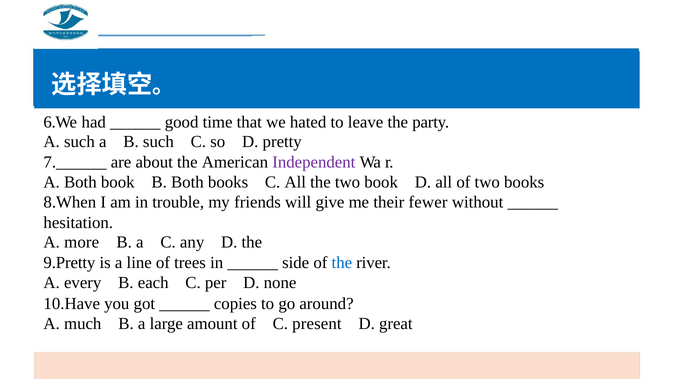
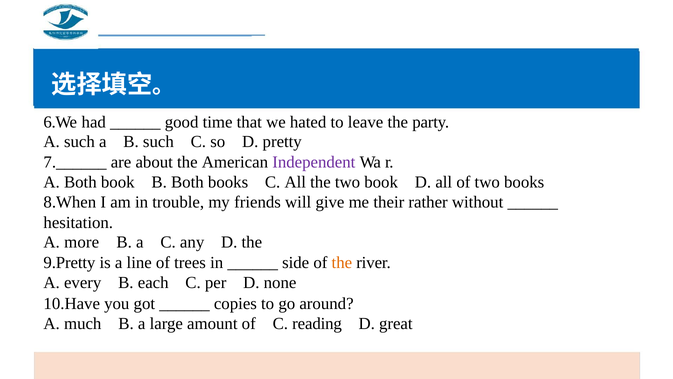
fewer: fewer -> rather
the at (342, 262) colour: blue -> orange
present: present -> reading
